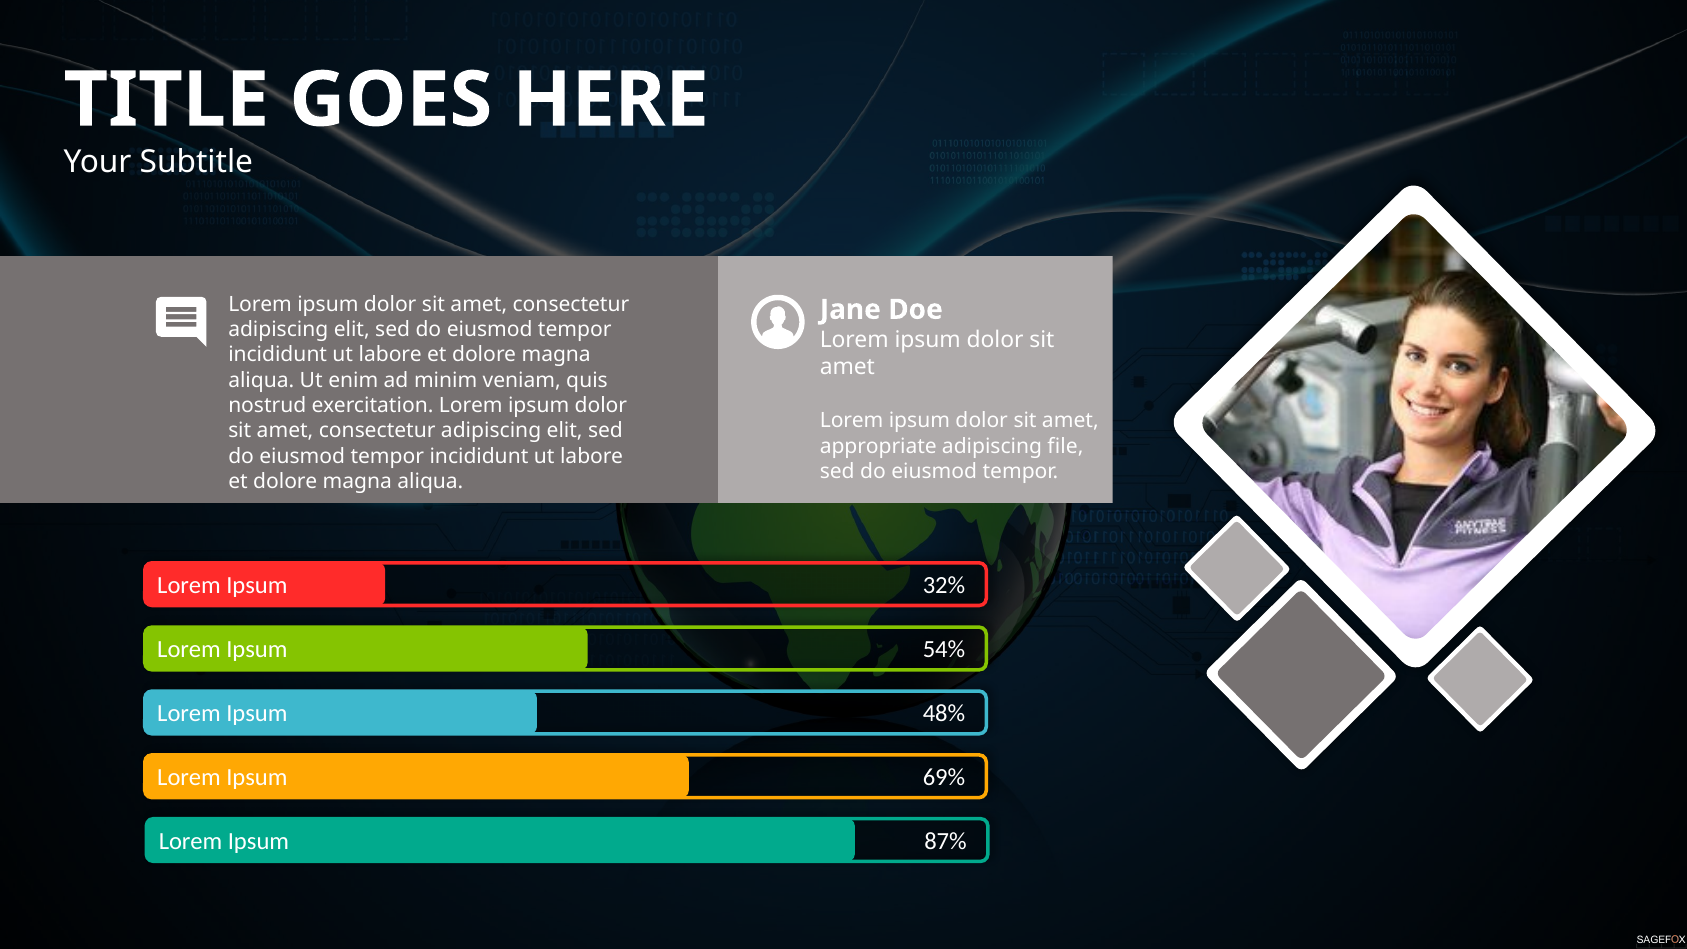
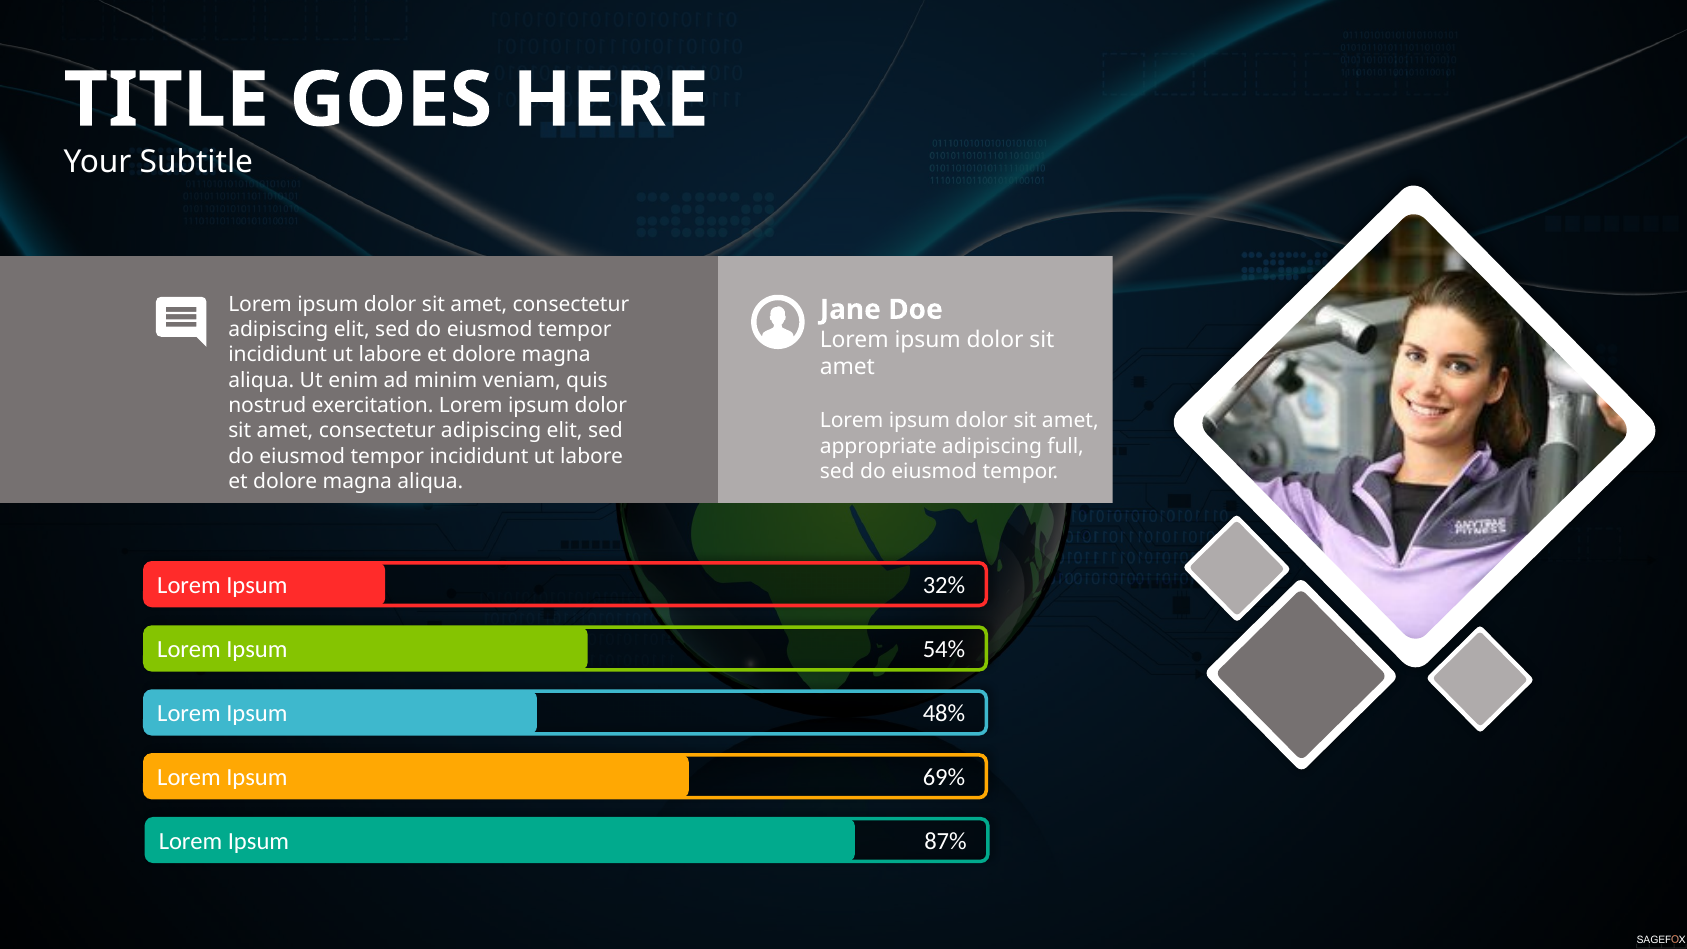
file: file -> full
